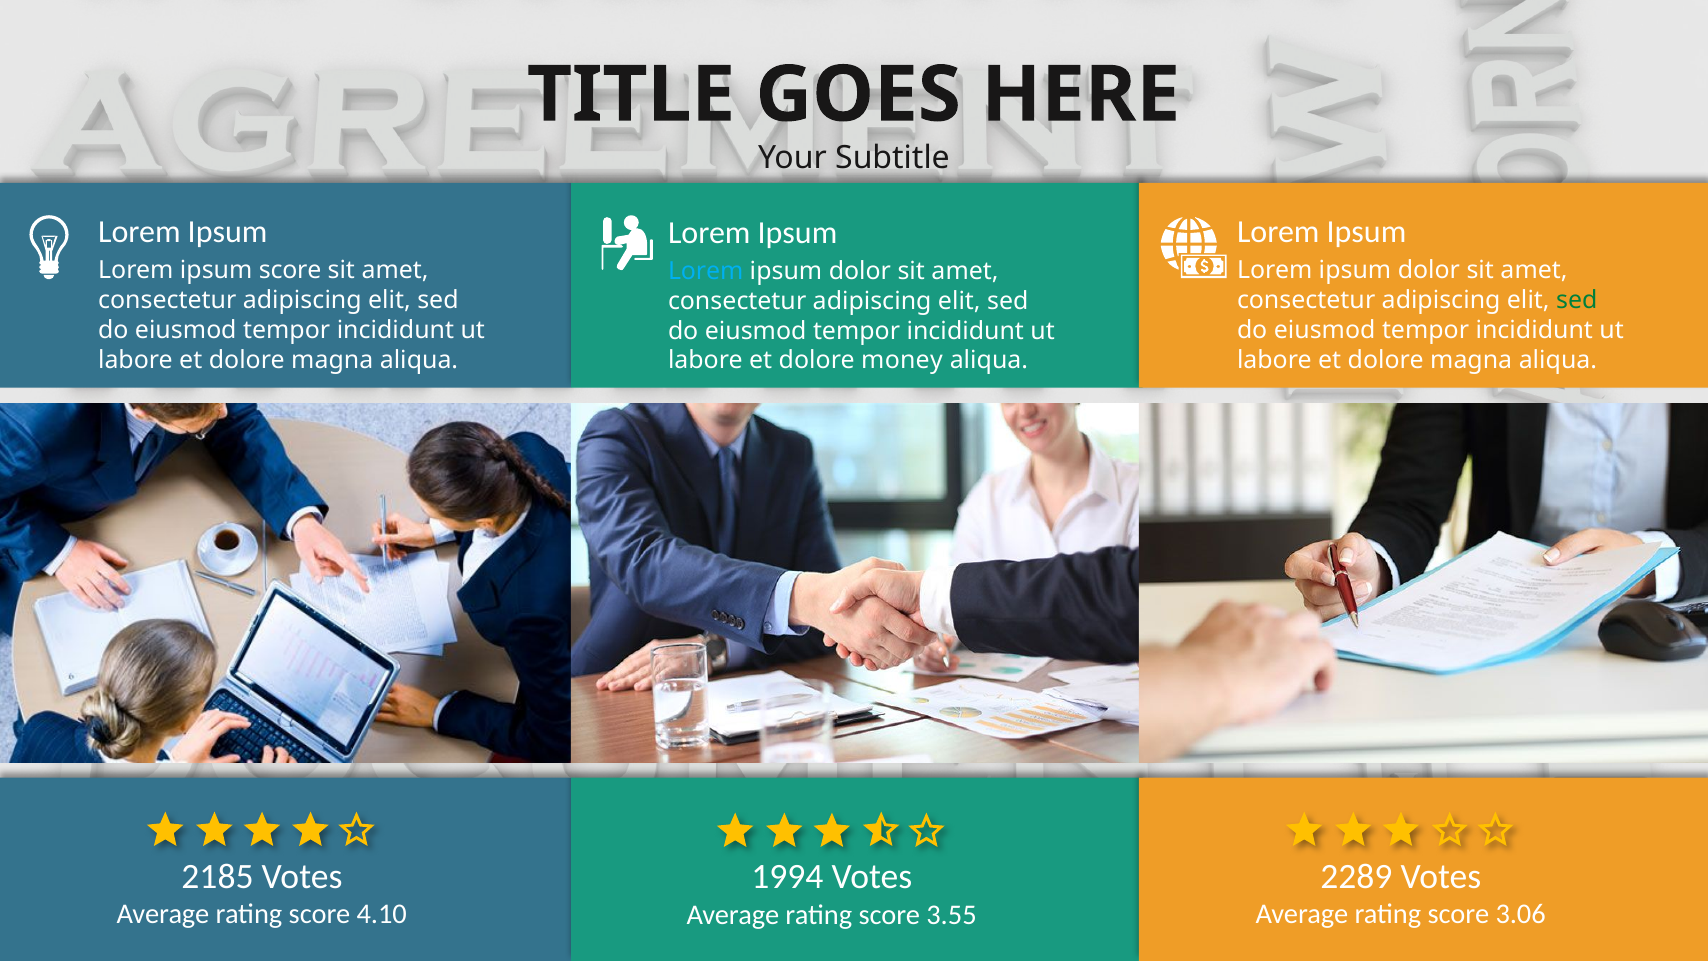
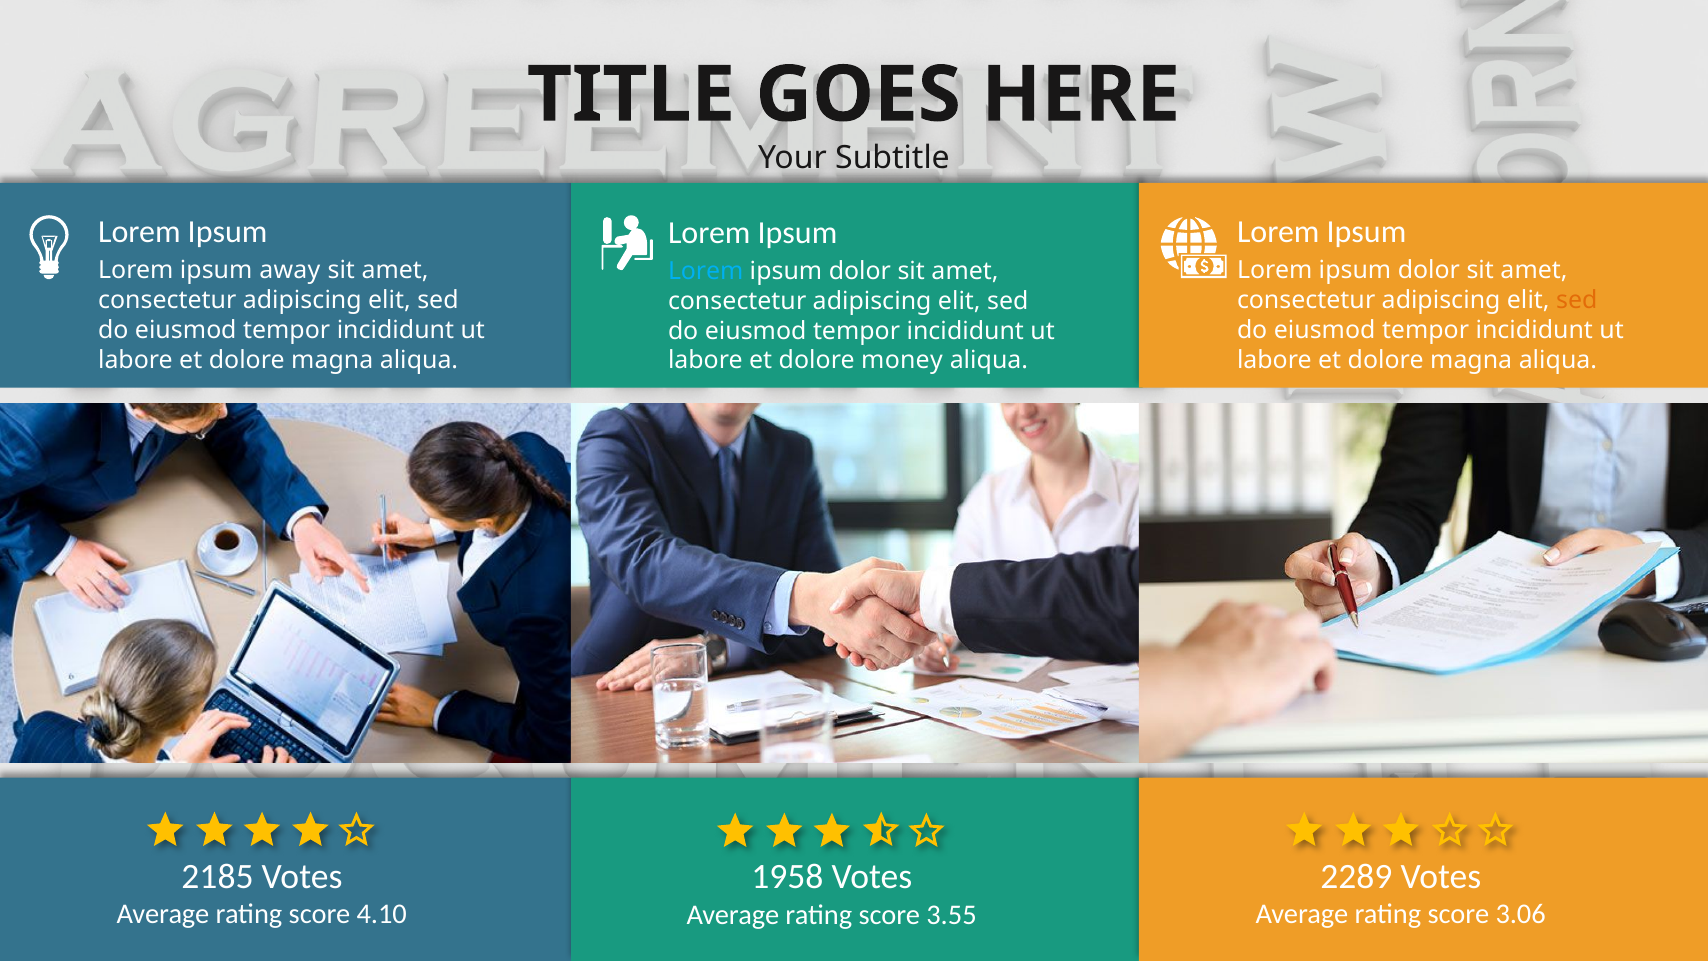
ipsum score: score -> away
sed at (1577, 300) colour: green -> orange
1994: 1994 -> 1958
